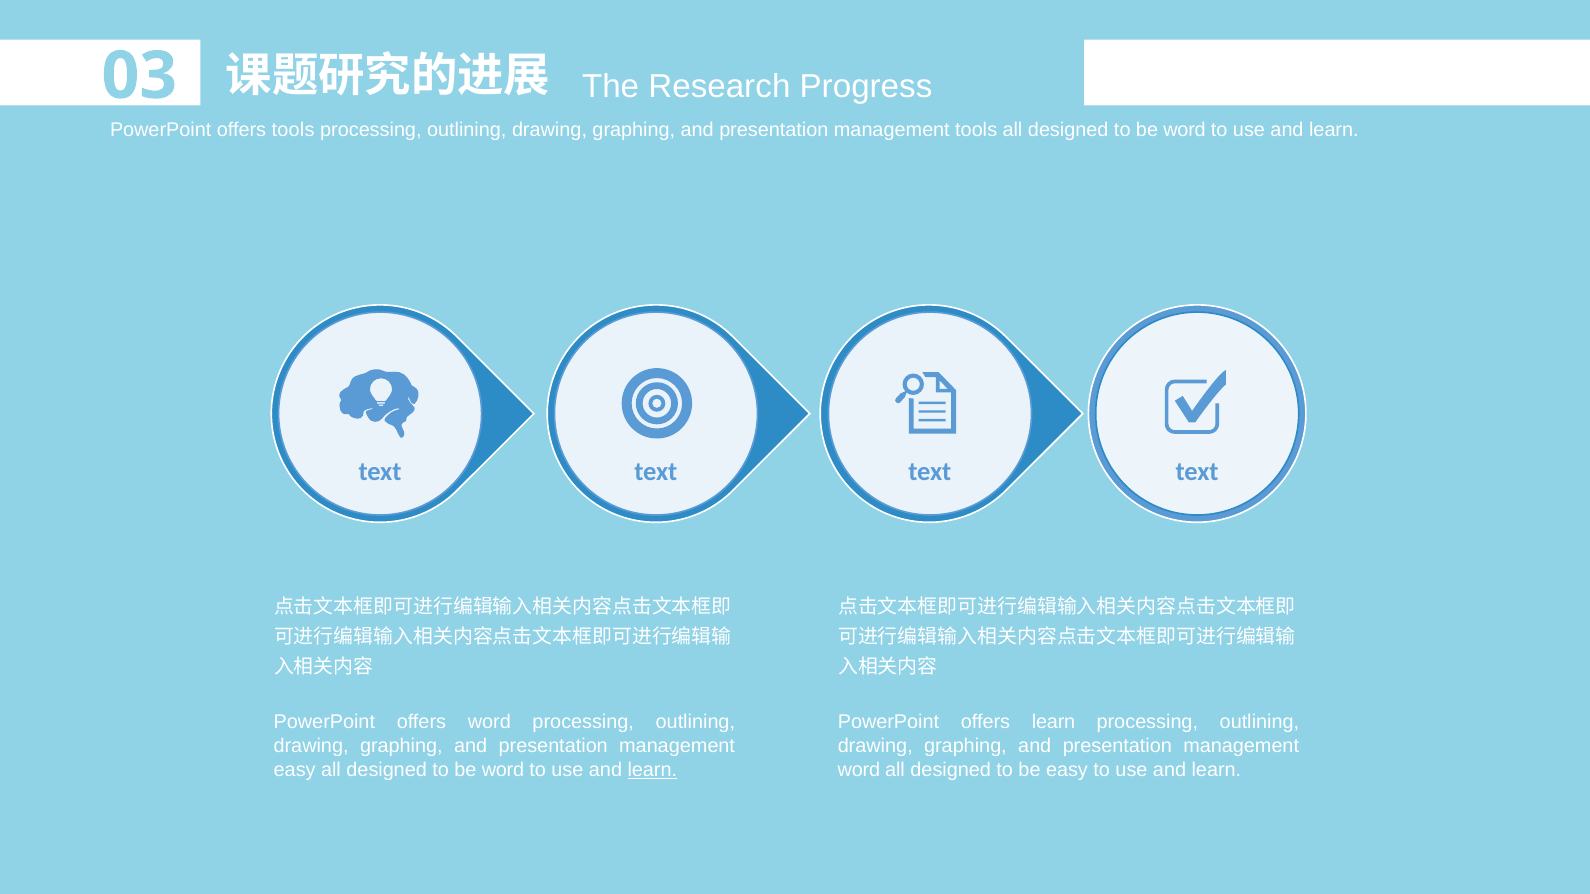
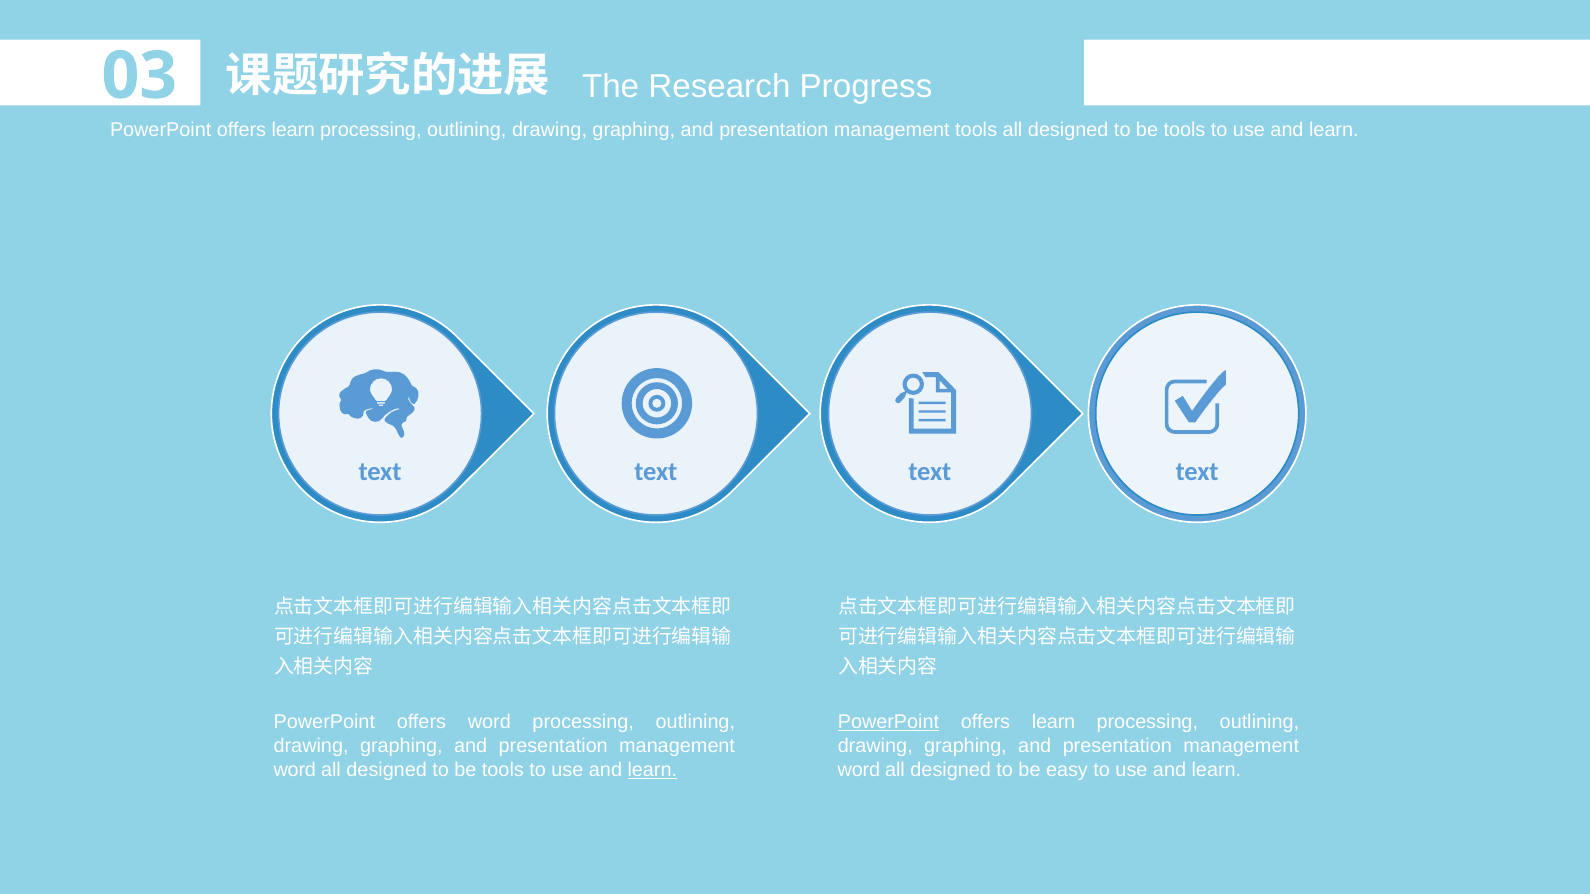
tools at (293, 130): tools -> learn
word at (1185, 130): word -> tools
PowerPoint at (888, 723) underline: none -> present
easy at (295, 770): easy -> word
word at (503, 770): word -> tools
